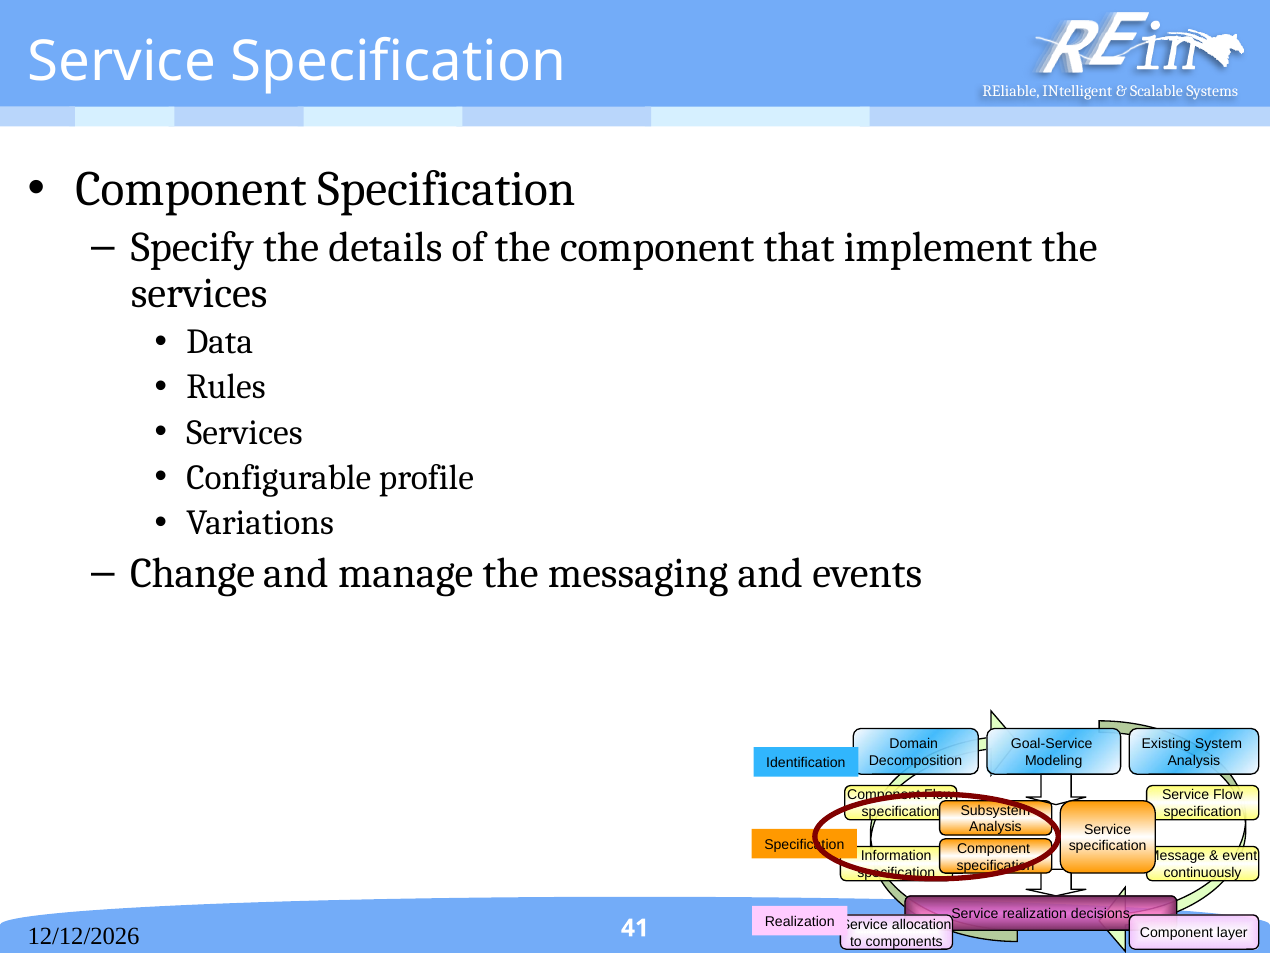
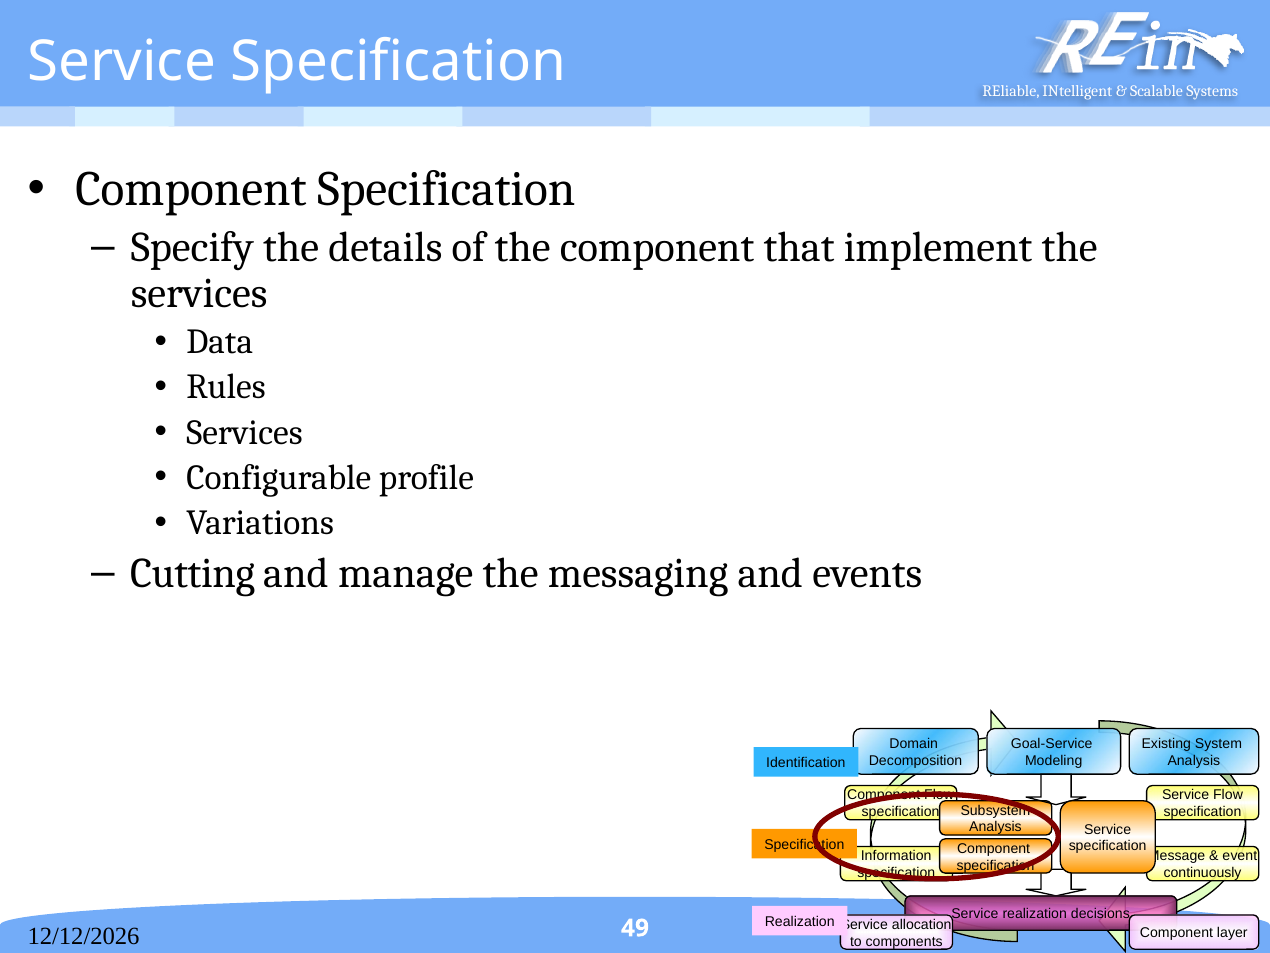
Change: Change -> Cutting
41: 41 -> 49
